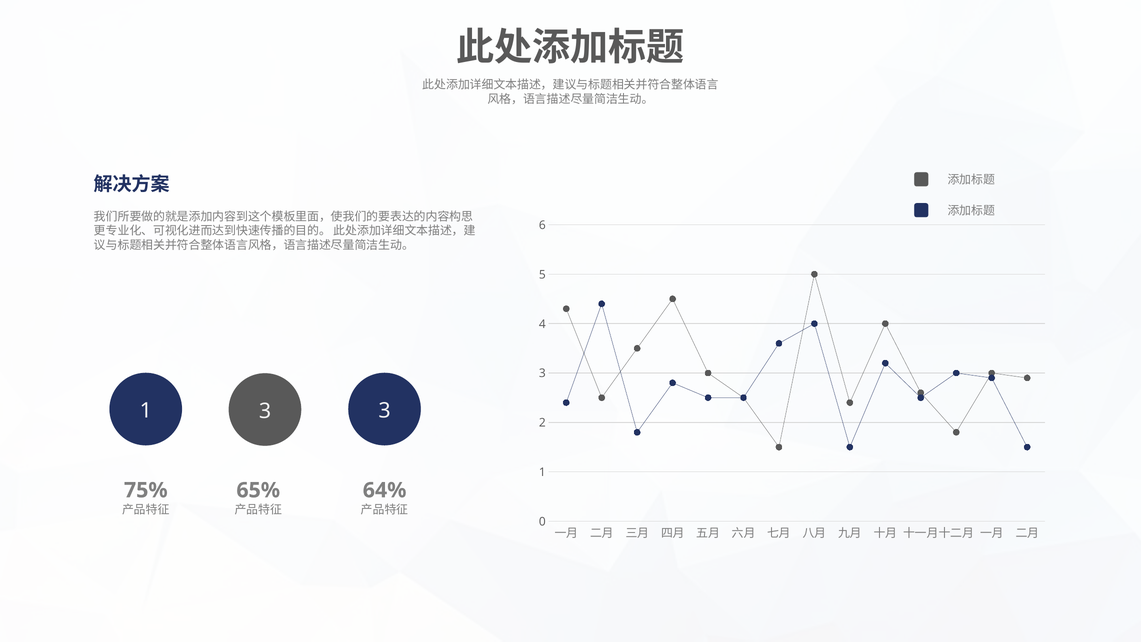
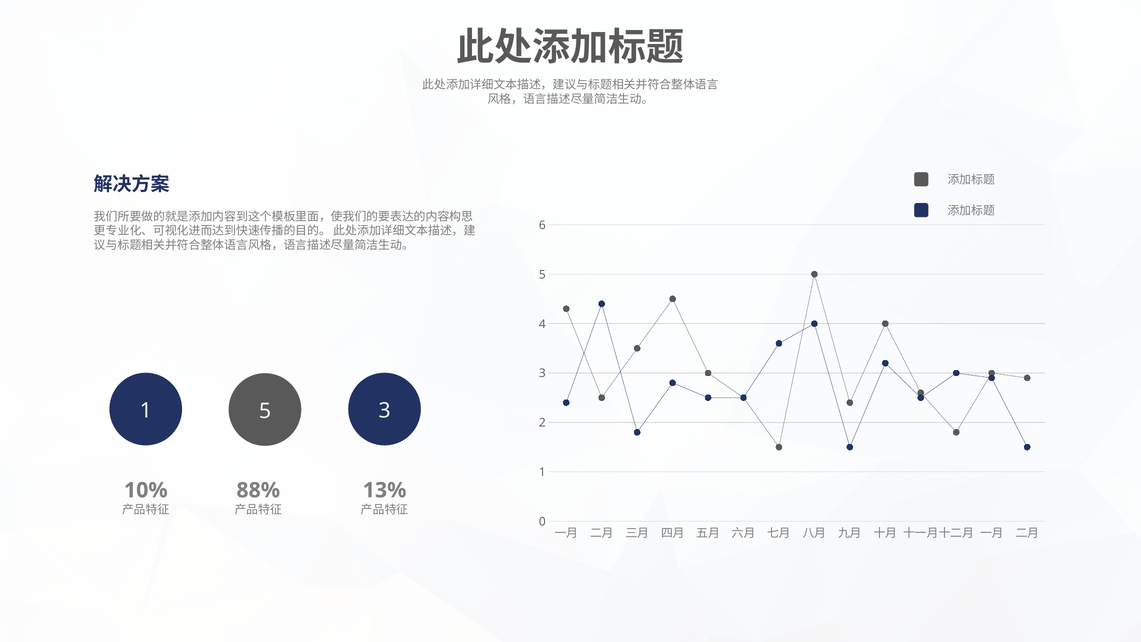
1 3: 3 -> 5
75%: 75% -> 10%
65%: 65% -> 88%
64%: 64% -> 13%
